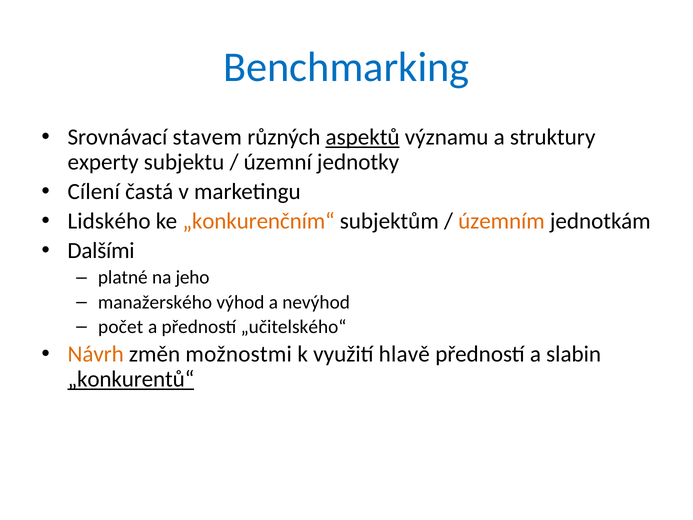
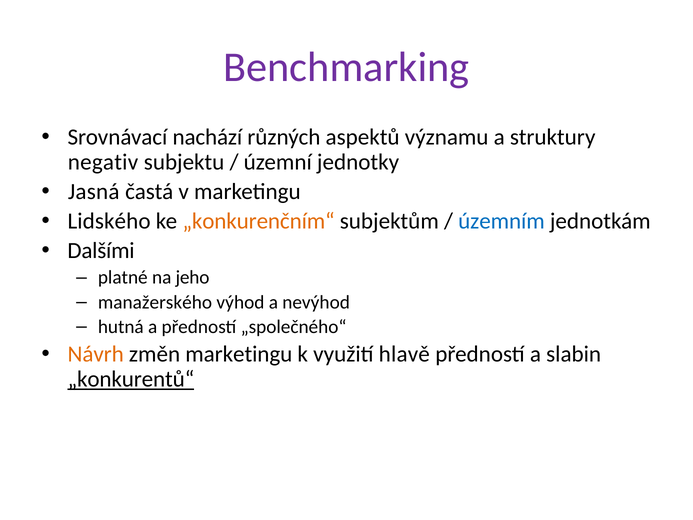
Benchmarking colour: blue -> purple
stavem: stavem -> nachází
aspektů underline: present -> none
experty: experty -> negativ
Cílení: Cílení -> Jasná
územním colour: orange -> blue
počet: počet -> hutná
„učitelského“: „učitelského“ -> „společného“
změn možnostmi: možnostmi -> marketingu
